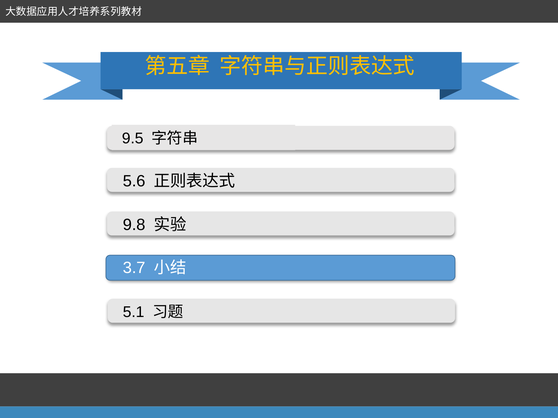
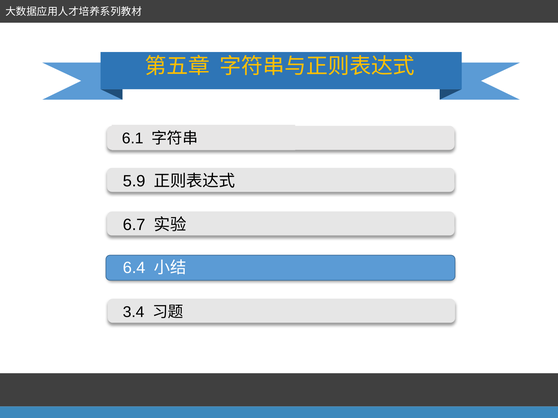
9.5: 9.5 -> 6.1
5.6: 5.6 -> 5.9
9.8: 9.8 -> 6.7
3.7: 3.7 -> 6.4
5.1: 5.1 -> 3.4
